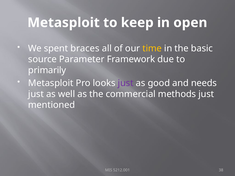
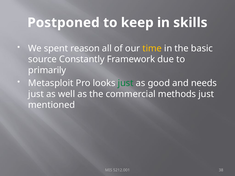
Metasploit at (64, 23): Metasploit -> Postponed
open: open -> skills
braces: braces -> reason
Parameter: Parameter -> Constantly
just at (126, 83) colour: purple -> green
